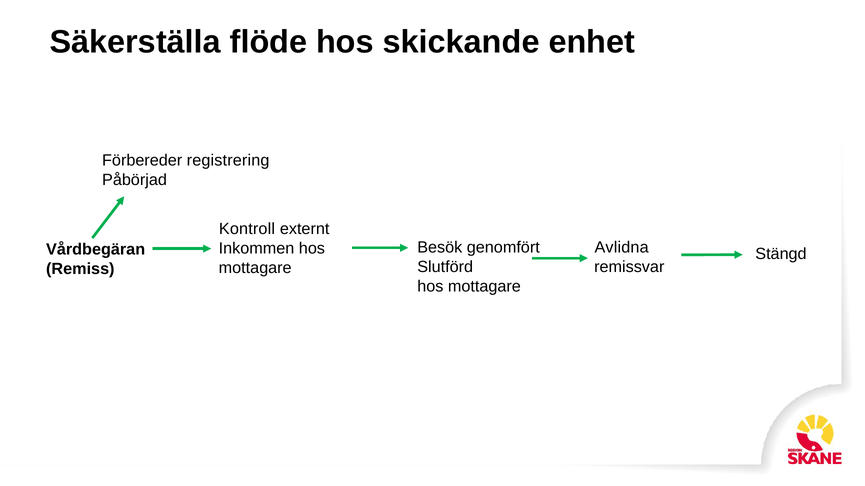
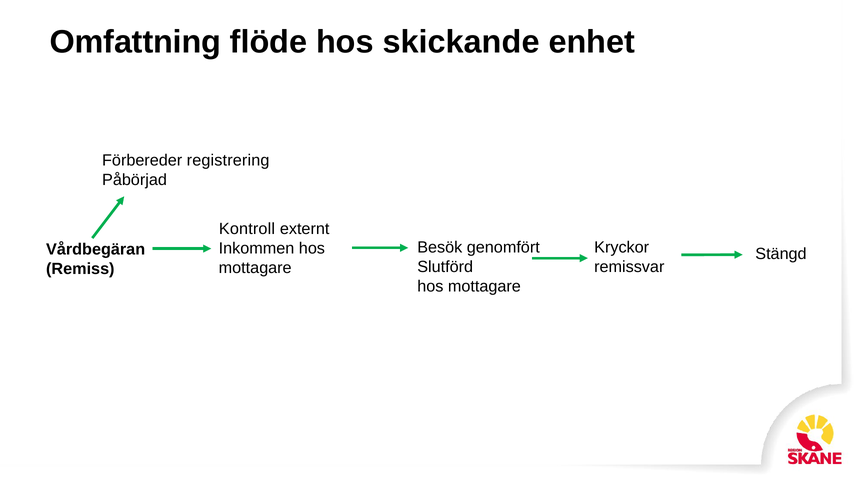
Säkerställa: Säkerställa -> Omfattning
Avlidna: Avlidna -> Kryckor
